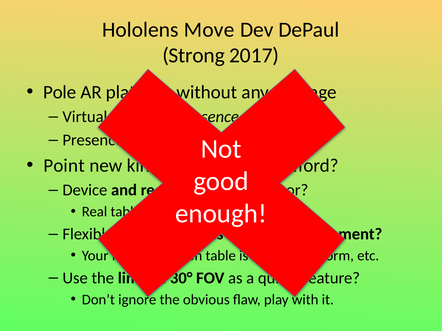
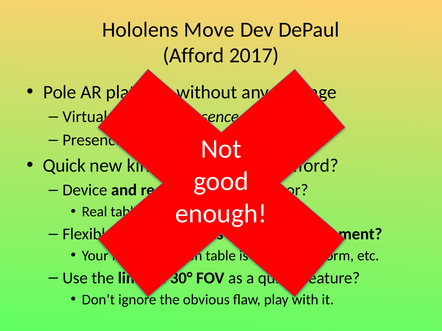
Strong at (194, 56): Strong -> Afford
Point: Point -> Quick
